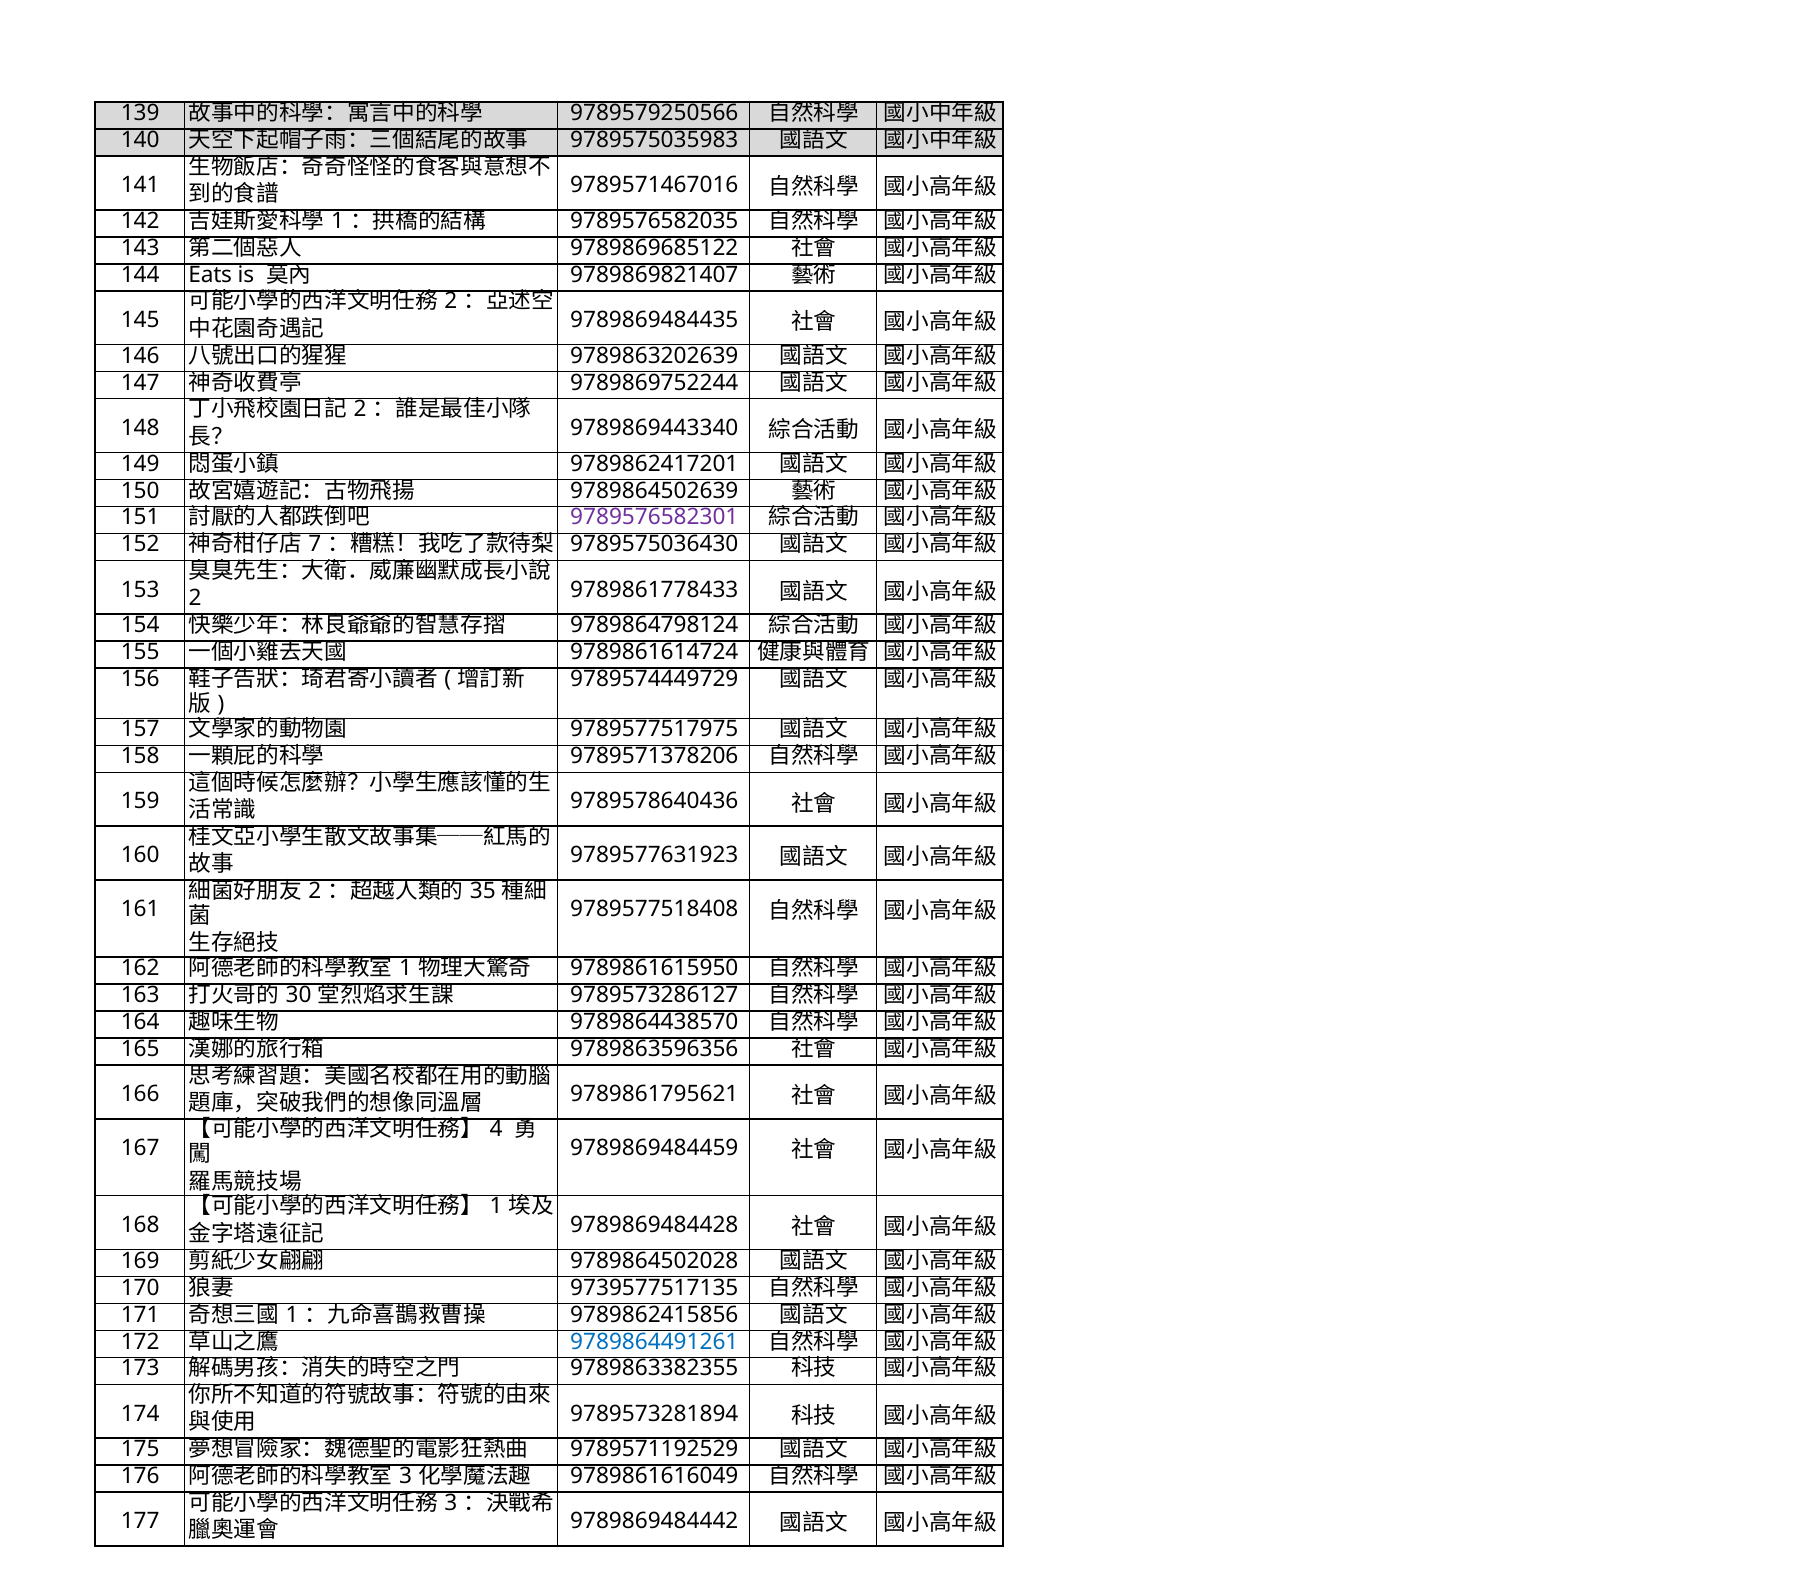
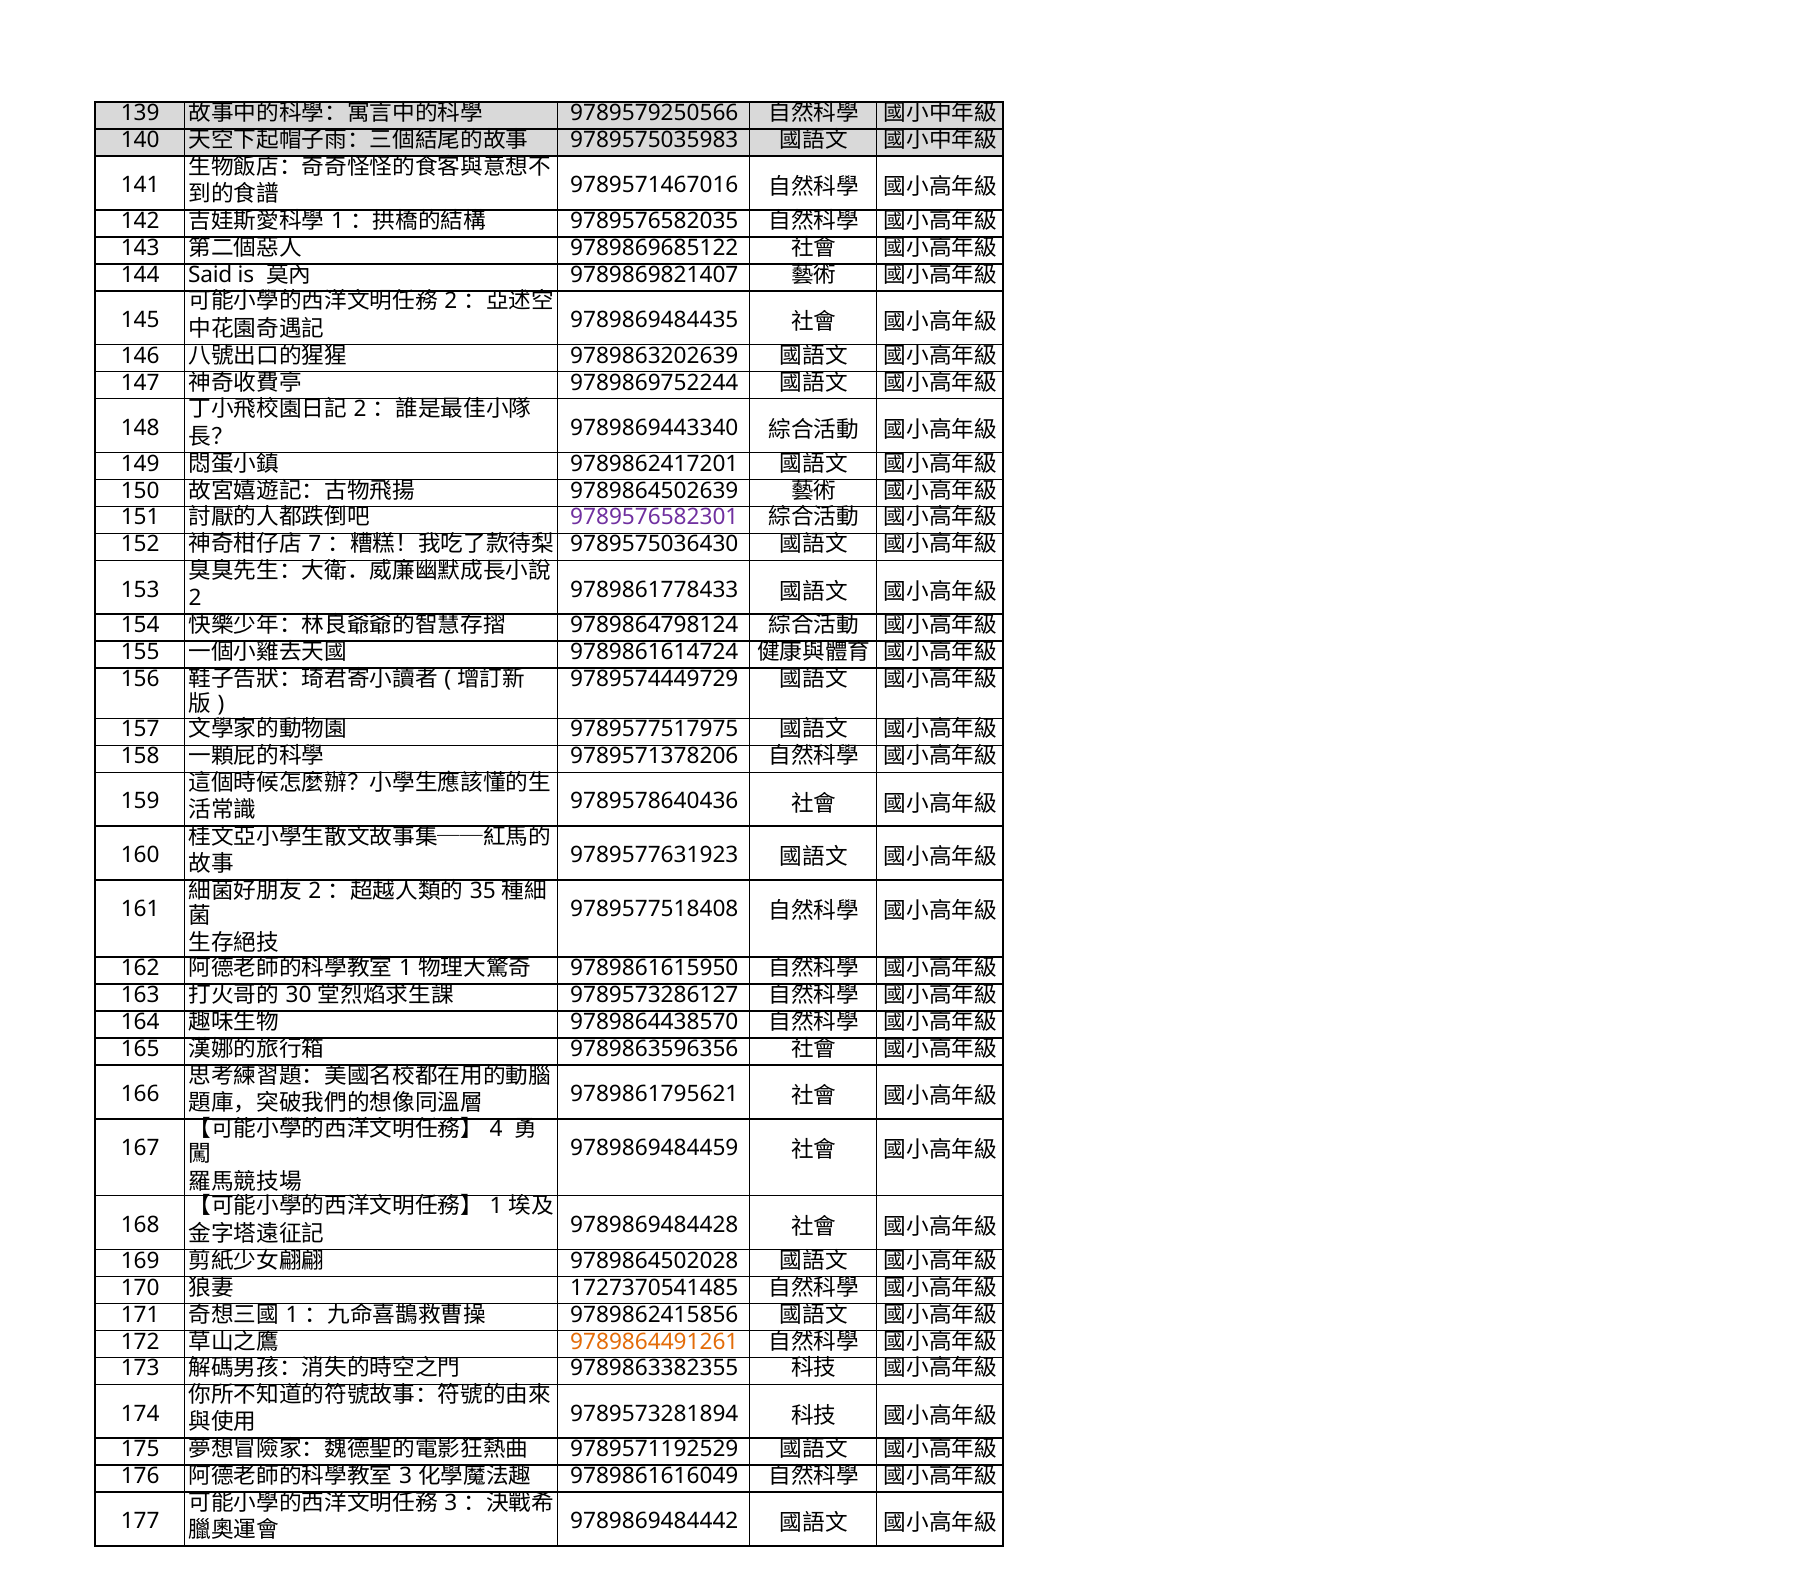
Eats: Eats -> Said
9739577517135: 9739577517135 -> 1727370541485
9789864491261 colour: blue -> orange
